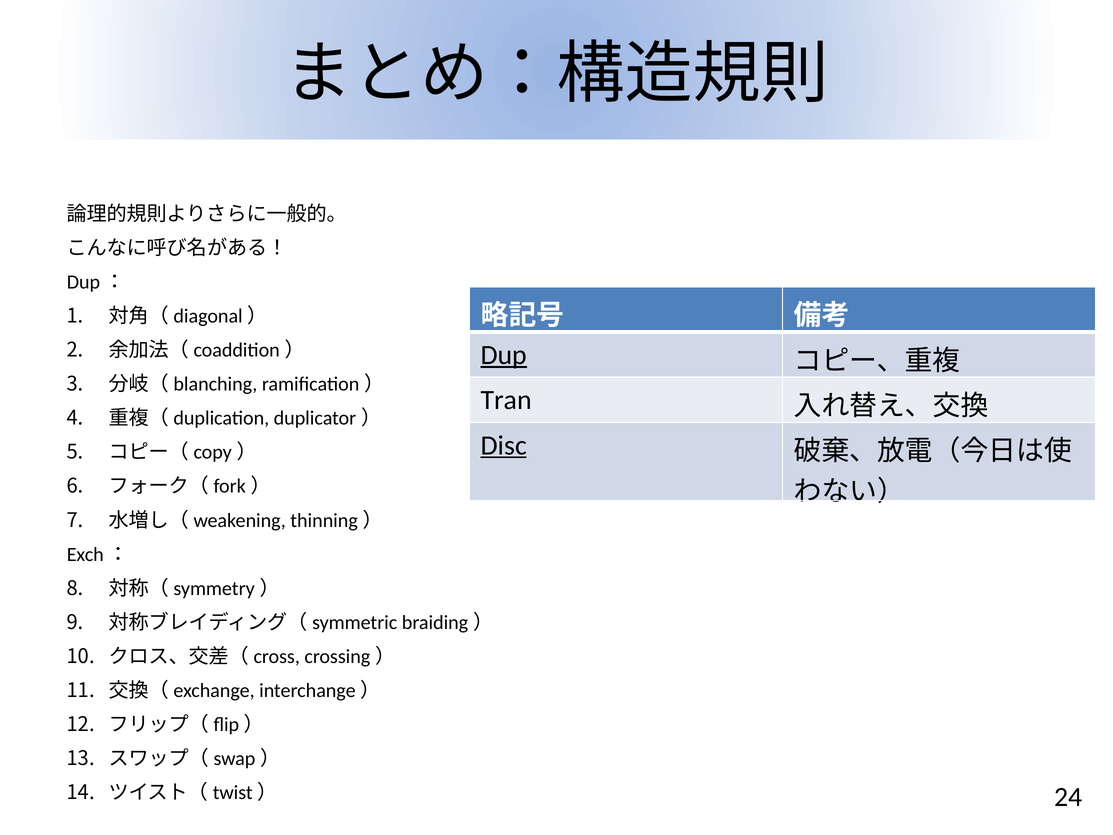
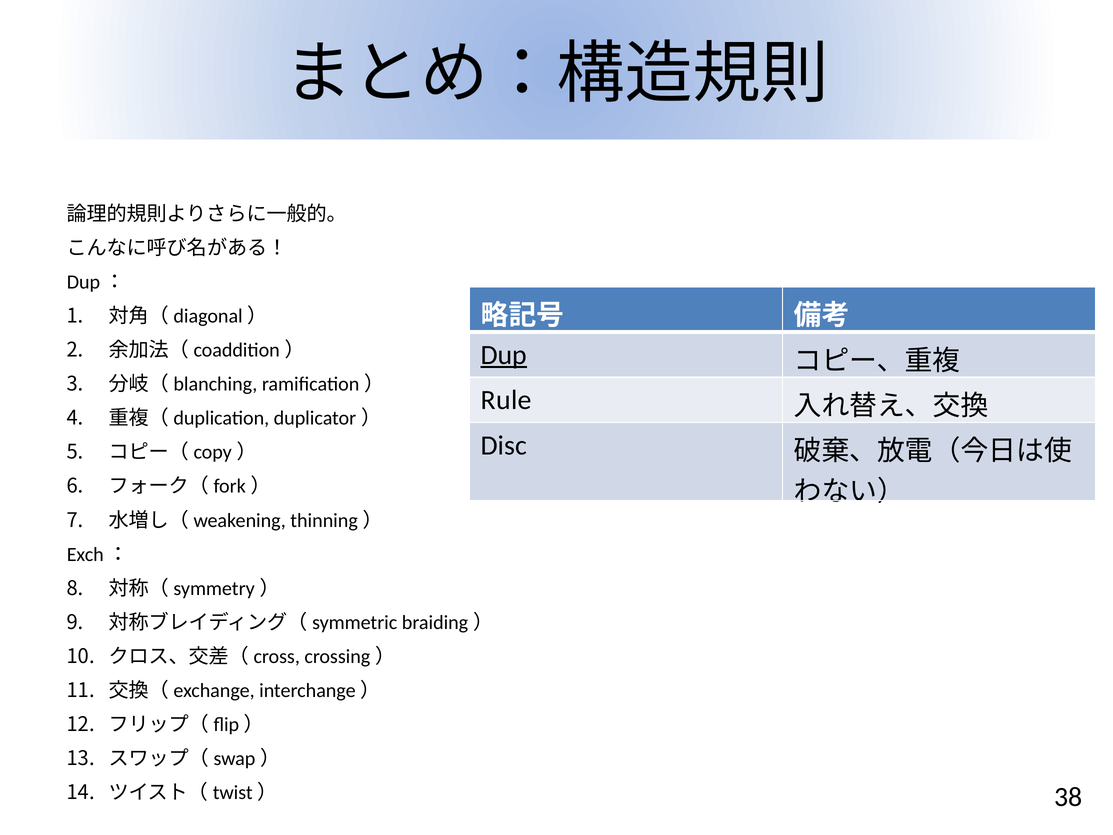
Tran: Tran -> Rule
Disc underline: present -> none
24: 24 -> 38
